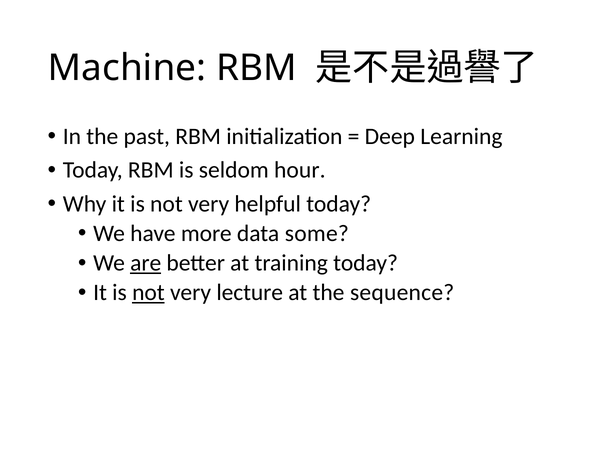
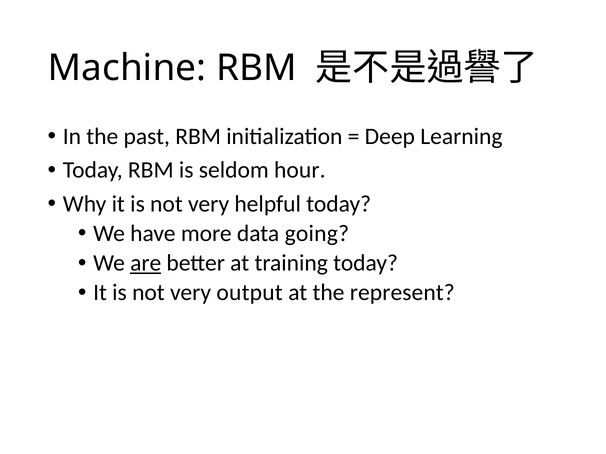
some: some -> going
not at (148, 293) underline: present -> none
lecture: lecture -> output
sequence: sequence -> represent
